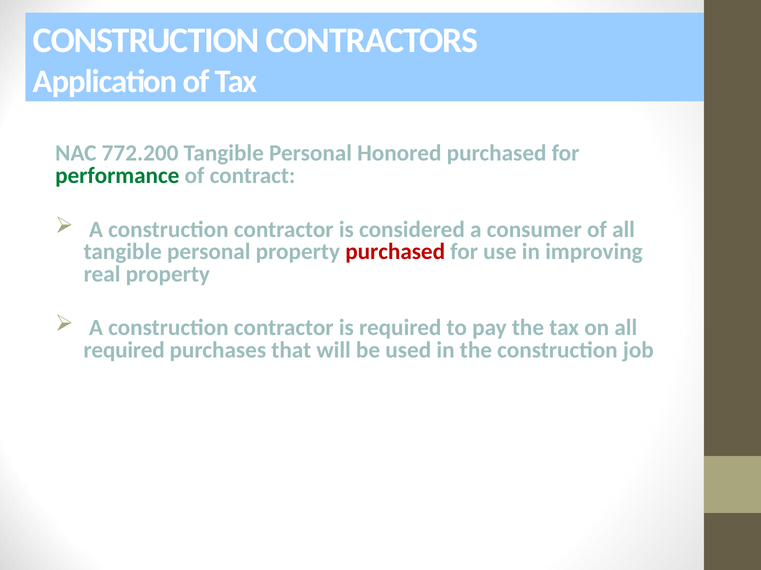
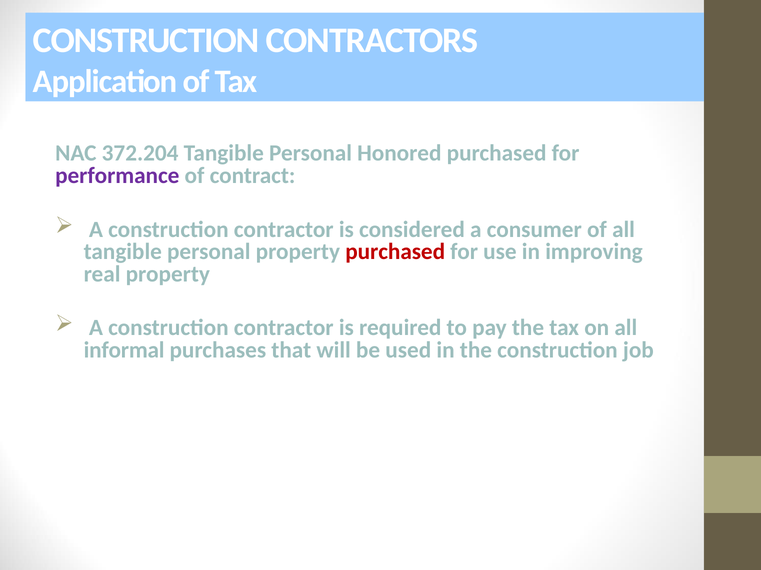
772.200: 772.200 -> 372.204
performance colour: green -> purple
required at (124, 350): required -> informal
